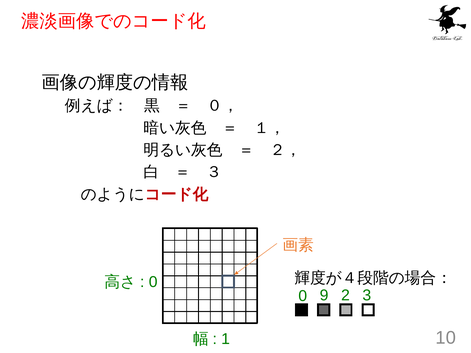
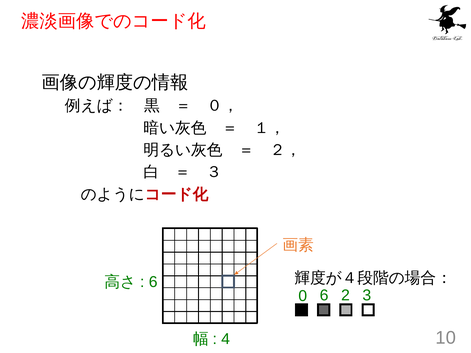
0 at (153, 282): 0 -> 6
0 9: 9 -> 6
1: 1 -> 4
